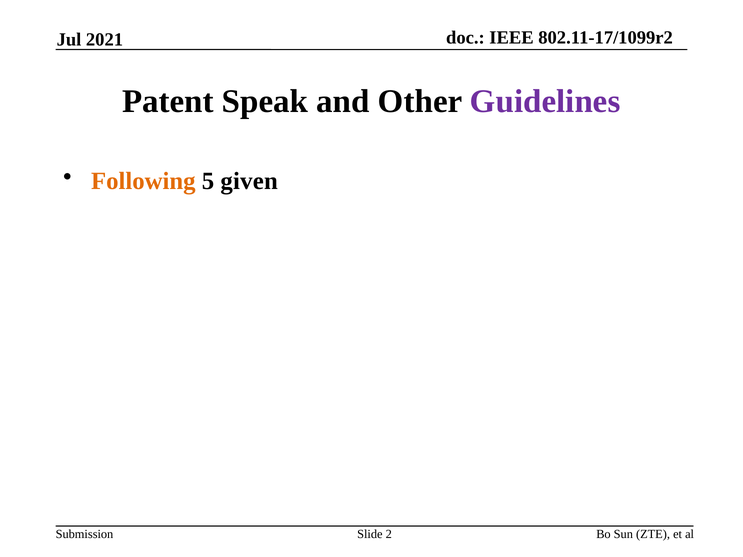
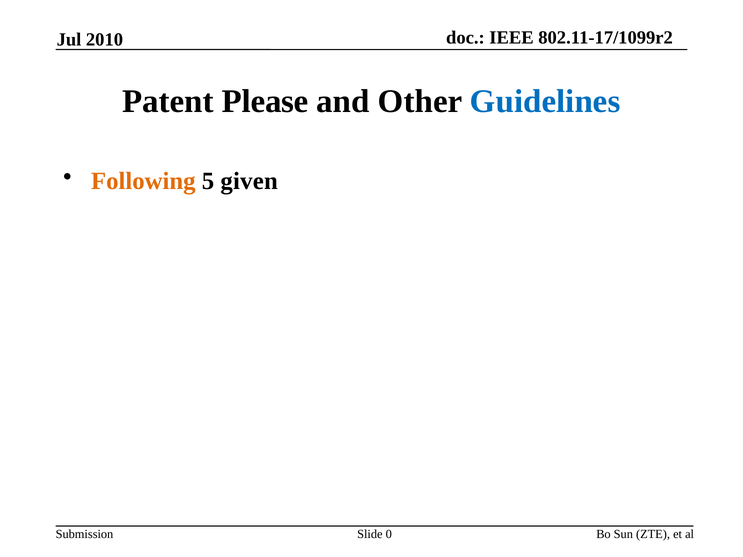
2021: 2021 -> 2010
Speak: Speak -> Please
Guidelines colour: purple -> blue
2: 2 -> 0
